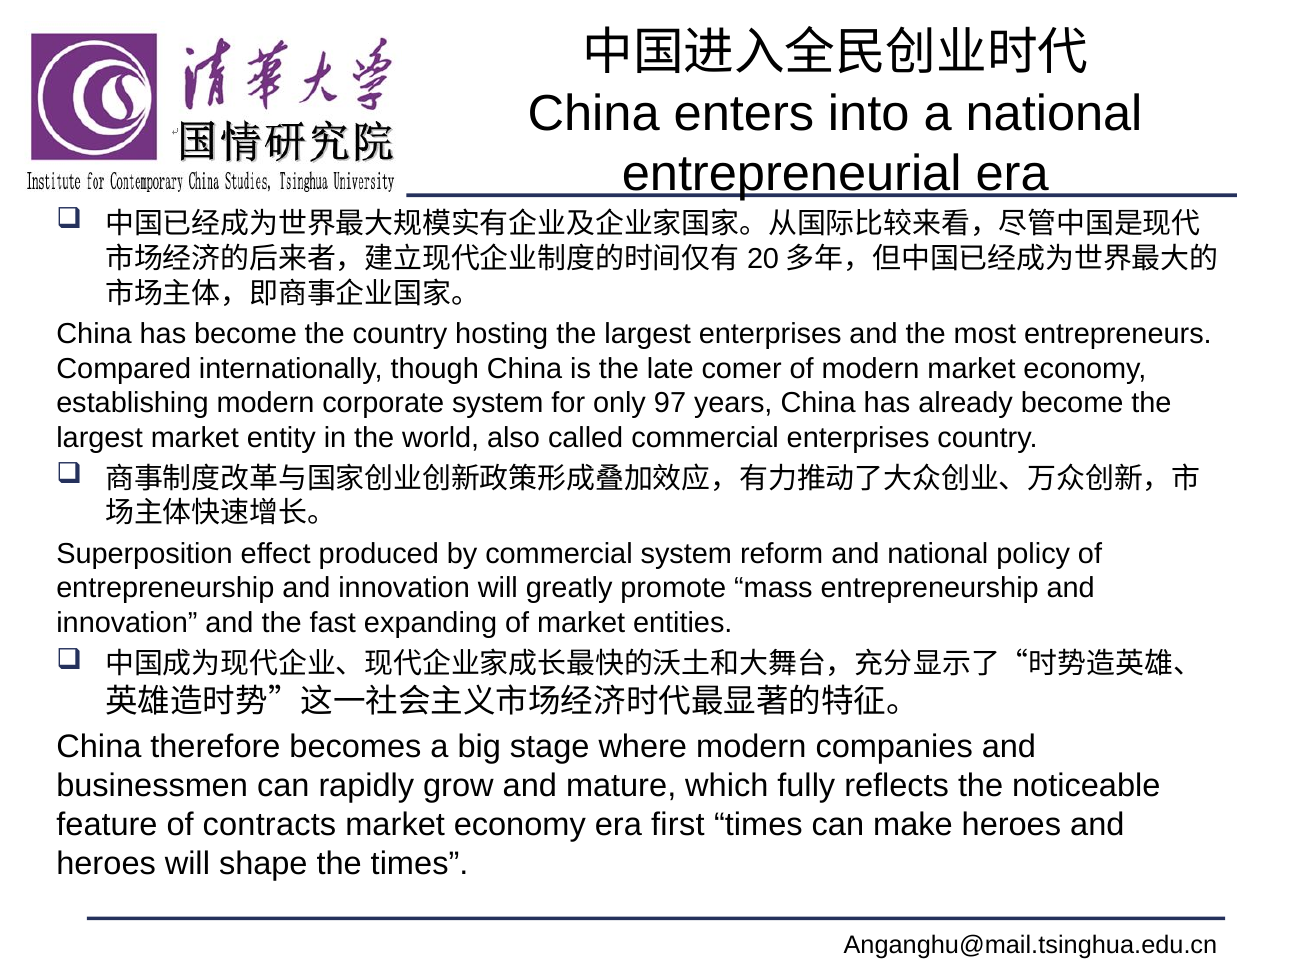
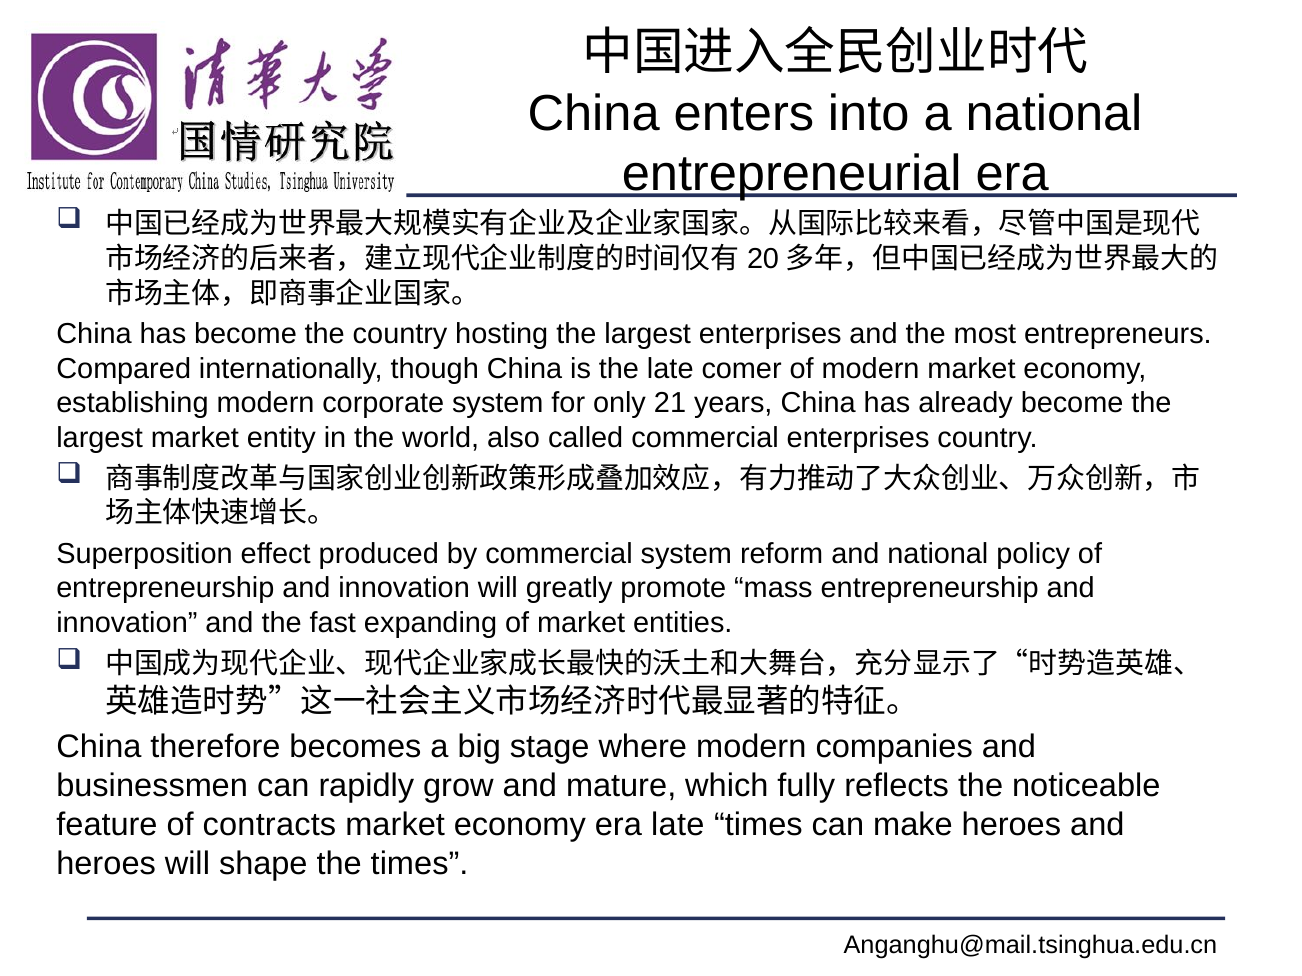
97: 97 -> 21
era first: first -> late
